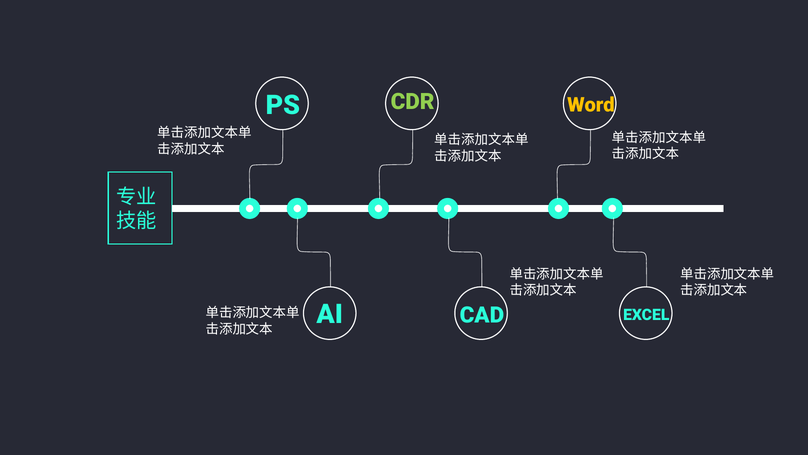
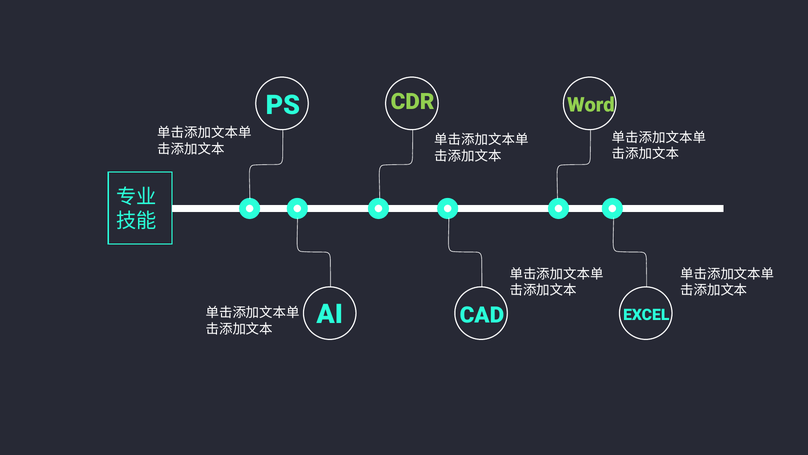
Word colour: yellow -> light green
